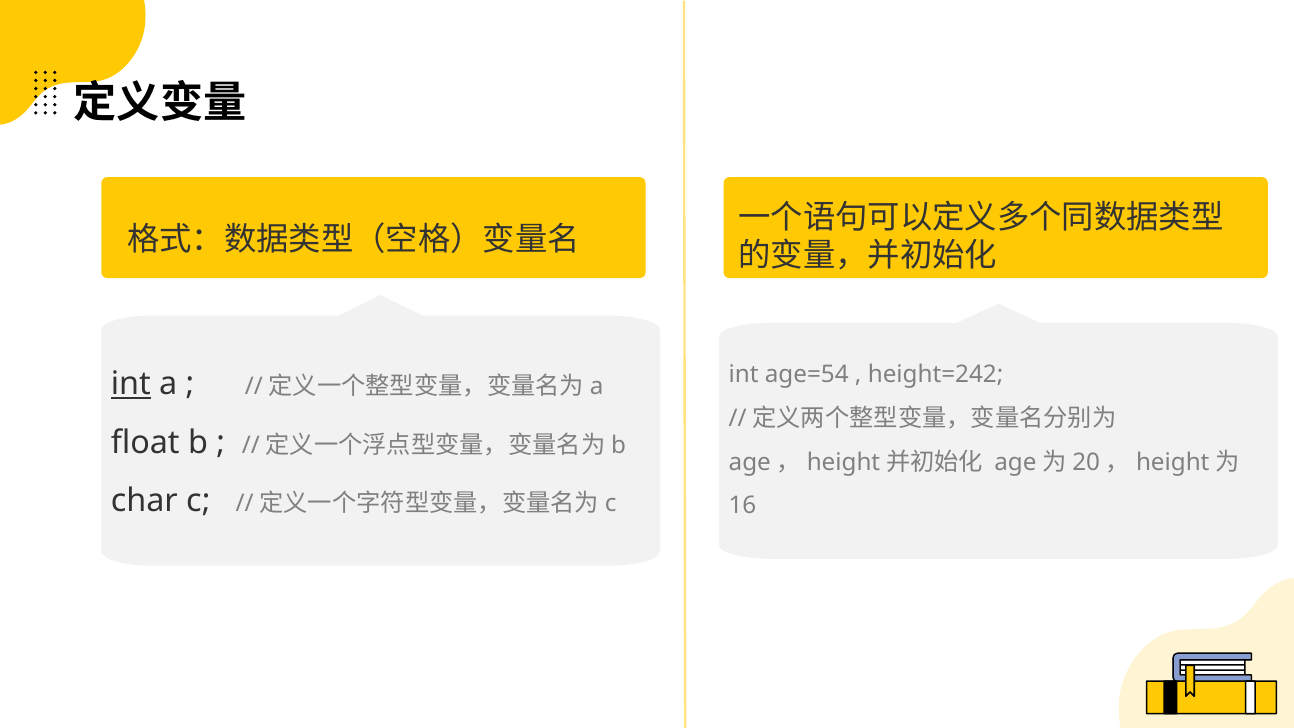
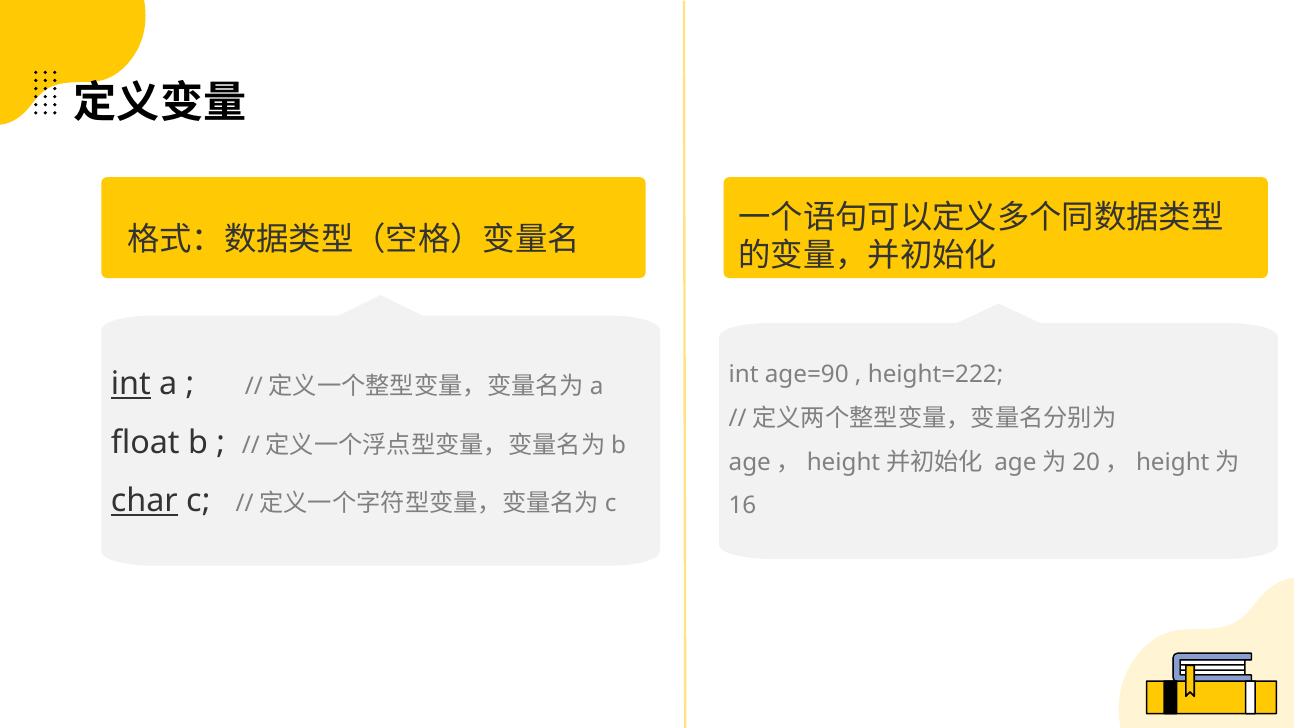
age=54: age=54 -> age=90
height=242: height=242 -> height=222
char at (144, 501) underline: none -> present
